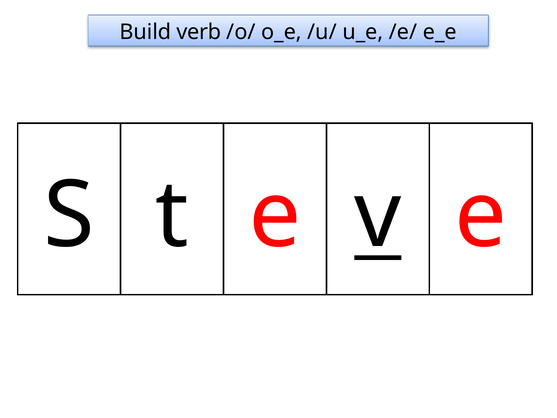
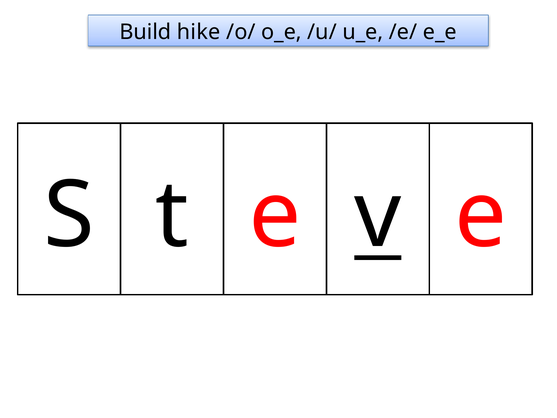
verb: verb -> hike
